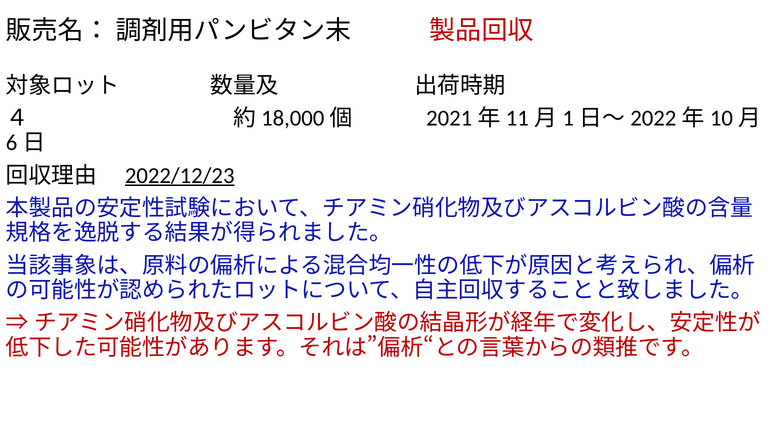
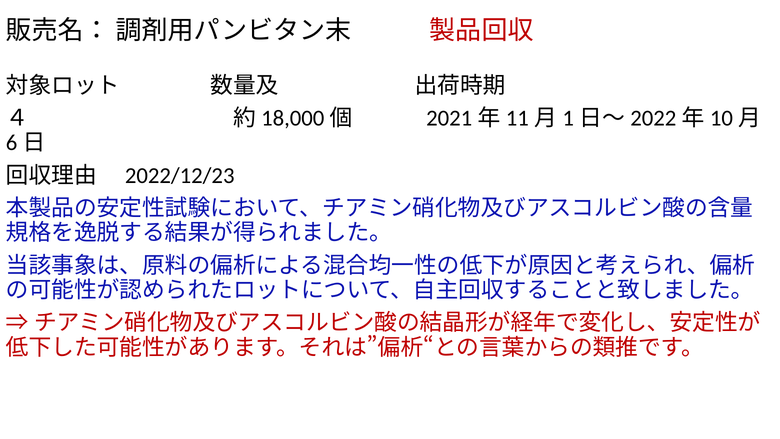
2022/12/23 underline: present -> none
